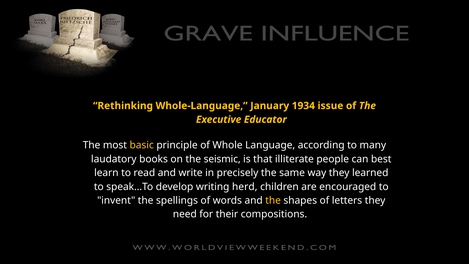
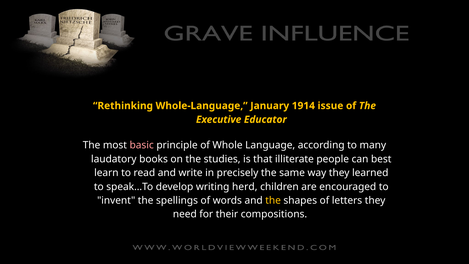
1934: 1934 -> 1914
basic colour: yellow -> pink
seismic: seismic -> studies
